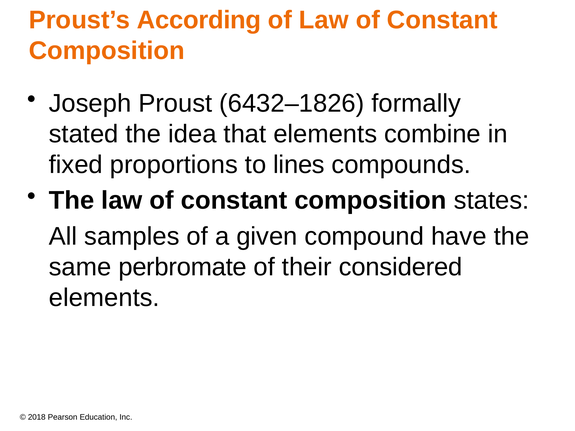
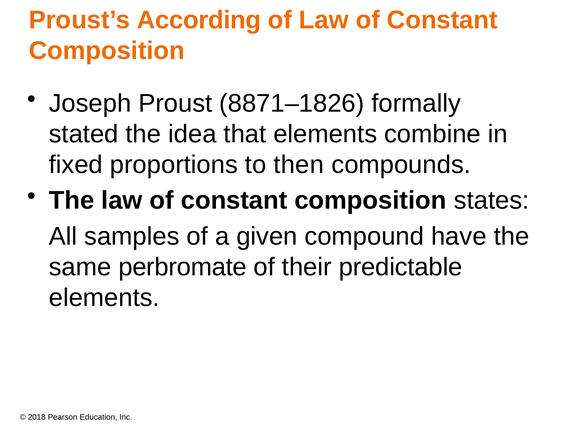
6432–1826: 6432–1826 -> 8871–1826
lines: lines -> then
considered: considered -> predictable
